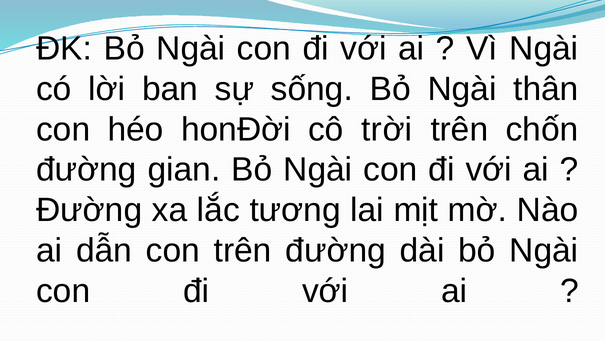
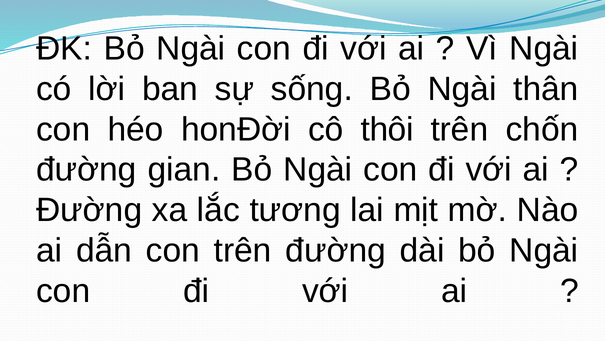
trời: trời -> thôi
